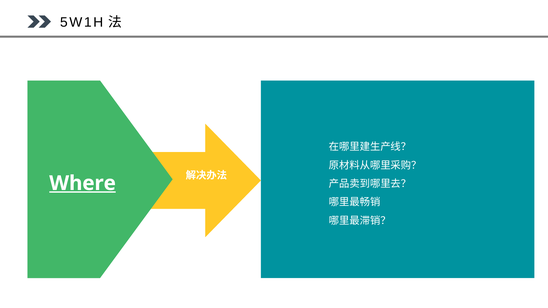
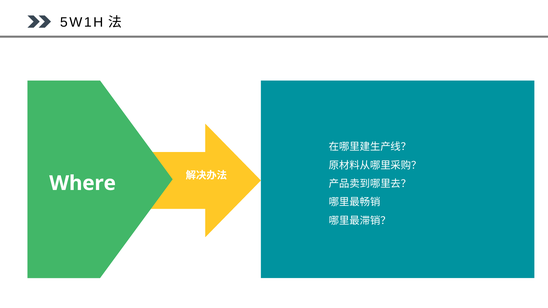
Where underline: present -> none
